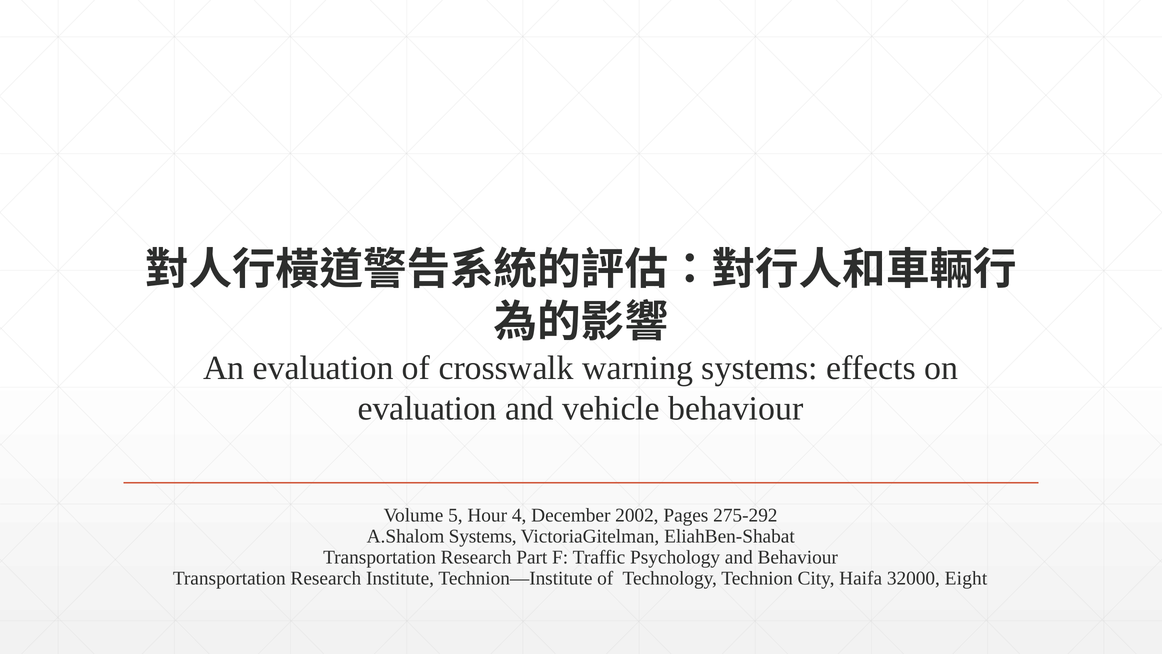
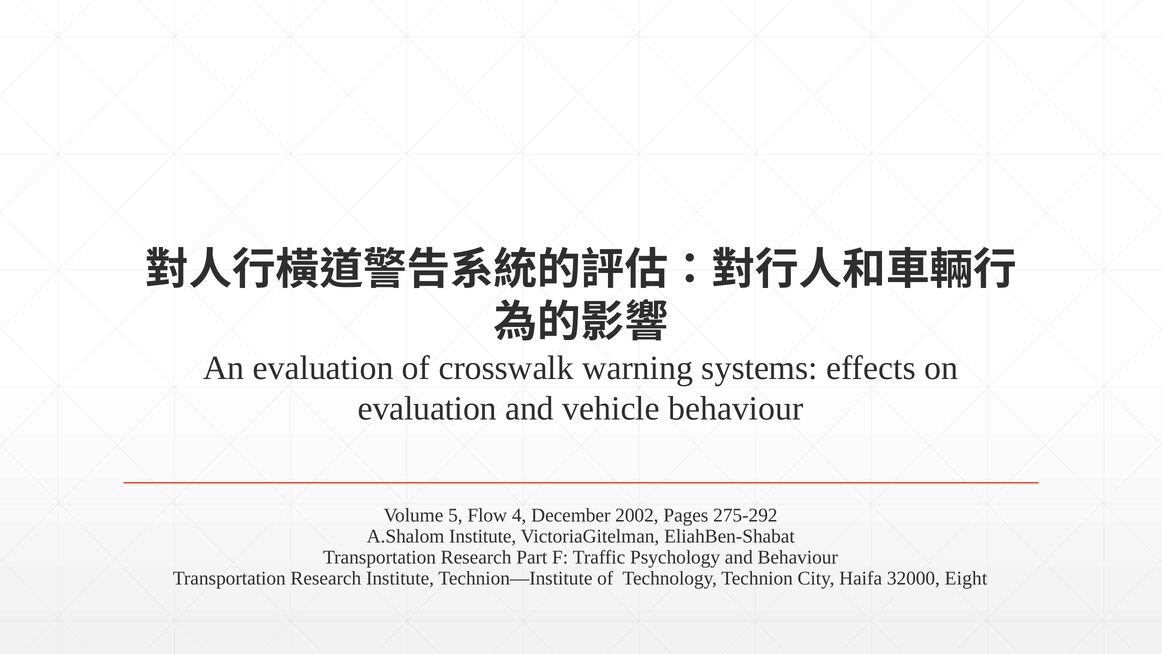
Hour: Hour -> Flow
A.Shalom Systems: Systems -> Institute
